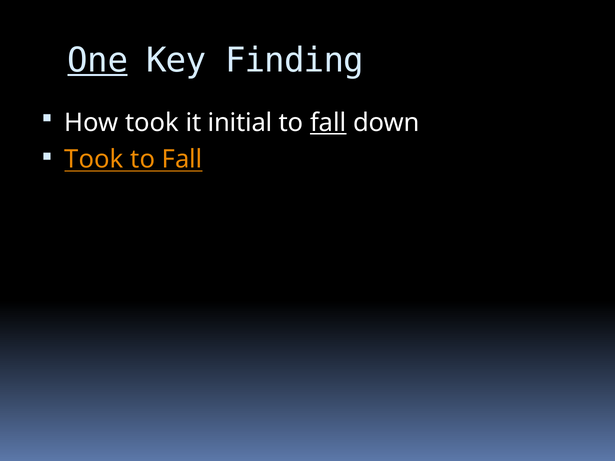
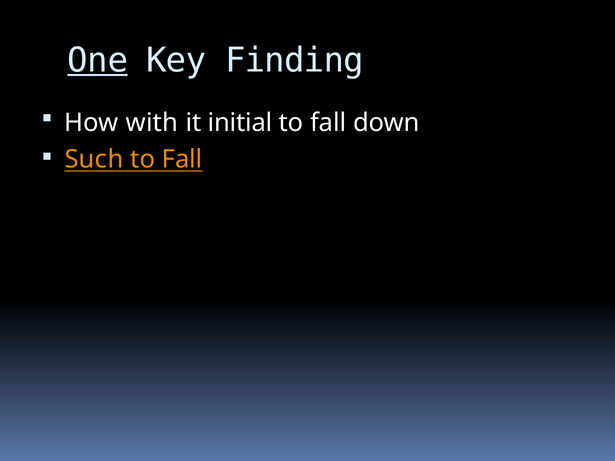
How took: took -> with
fall at (328, 123) underline: present -> none
Took at (94, 159): Took -> Such
